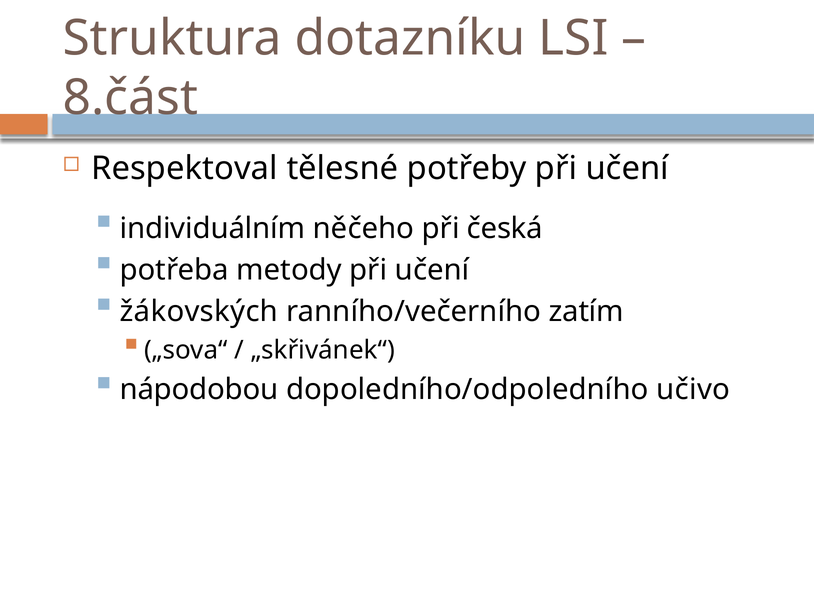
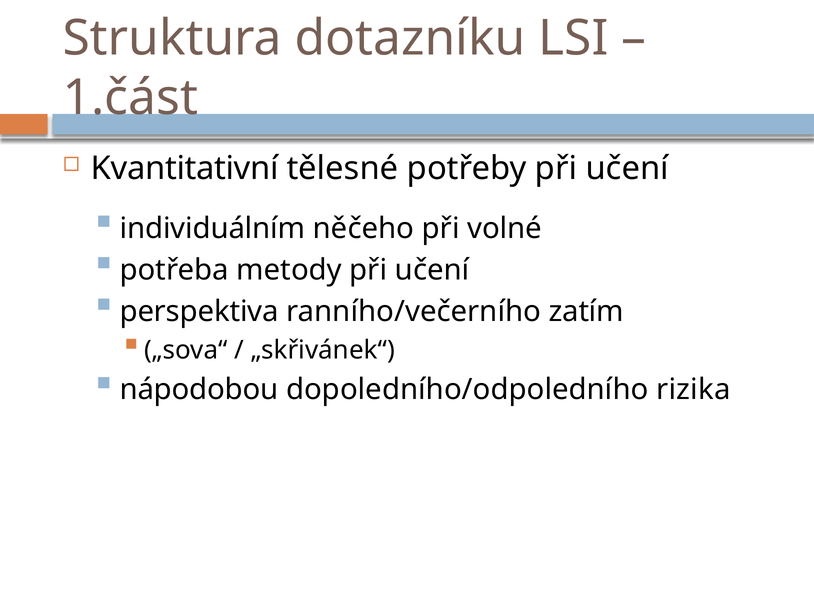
8.část: 8.část -> 1.část
Respektoval: Respektoval -> Kvantitativní
česká: česká -> volné
žákovských: žákovských -> perspektiva
učivo: učivo -> rizika
